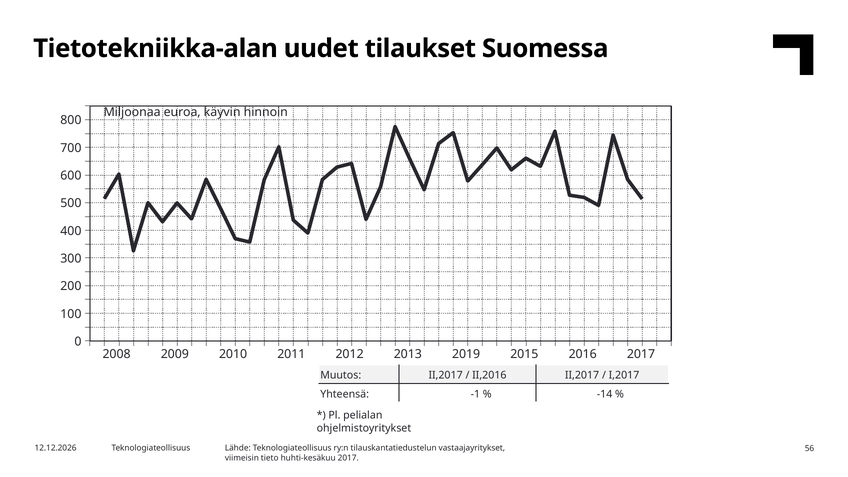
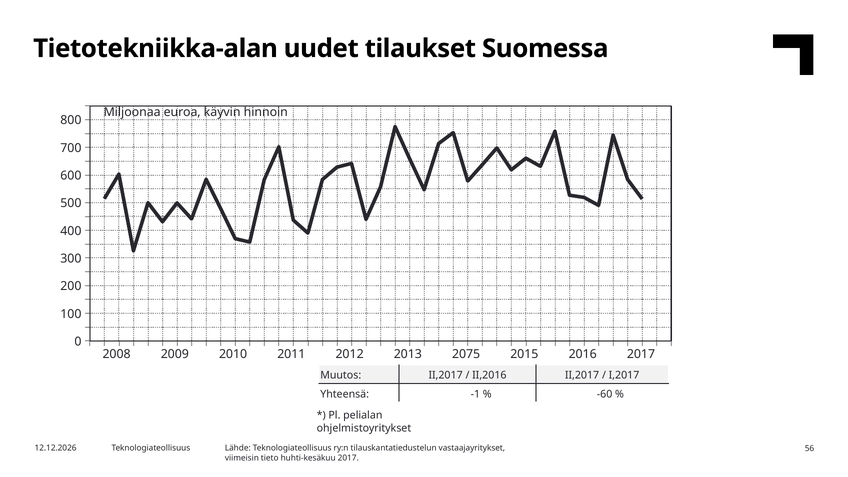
2019: 2019 -> 2075
-14: -14 -> -60
